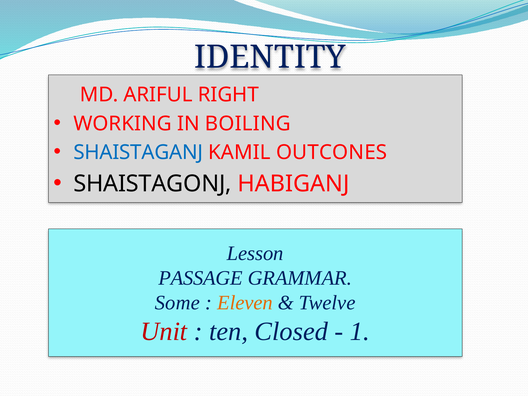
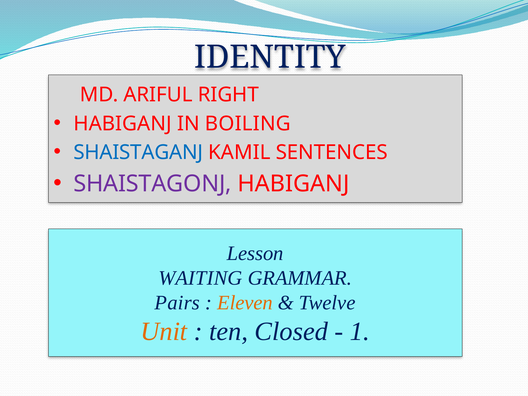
WORKING at (123, 124): WORKING -> HABIGANJ
OUTCONES: OUTCONES -> SENTENCES
SHAISTAGONJ colour: black -> purple
PASSAGE: PASSAGE -> WAITING
Some: Some -> Pairs
Unit colour: red -> orange
